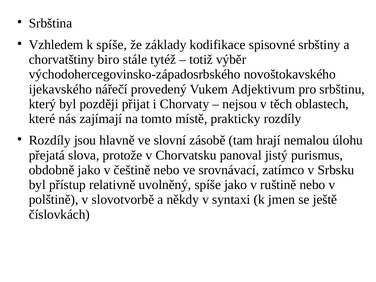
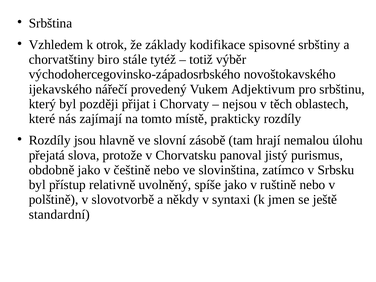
k spíše: spíše -> otrok
srovnávací: srovnávací -> slovinština
číslovkách: číslovkách -> standardní
